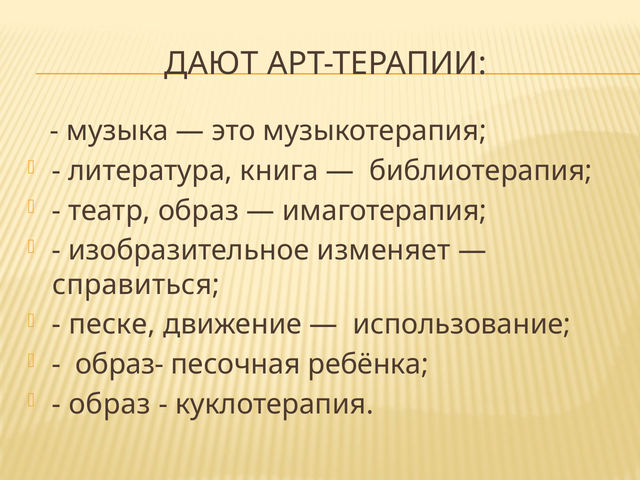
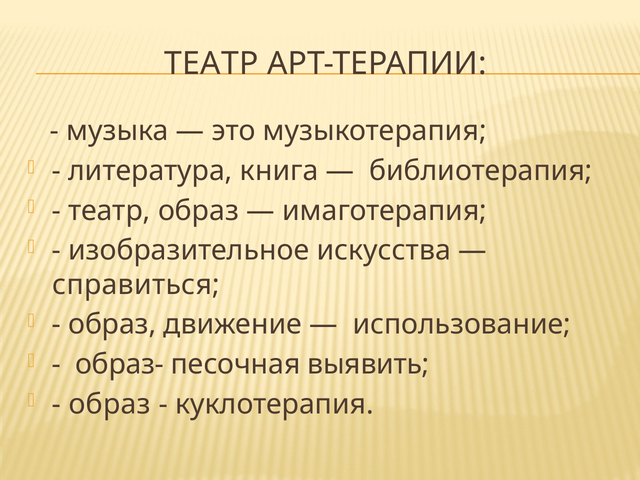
ДАЮТ at (211, 64): ДАЮТ -> ТЕАТР
изменяет: изменяет -> искусства
песке at (112, 325): песке -> образ
ребёнка: ребёнка -> выявить
